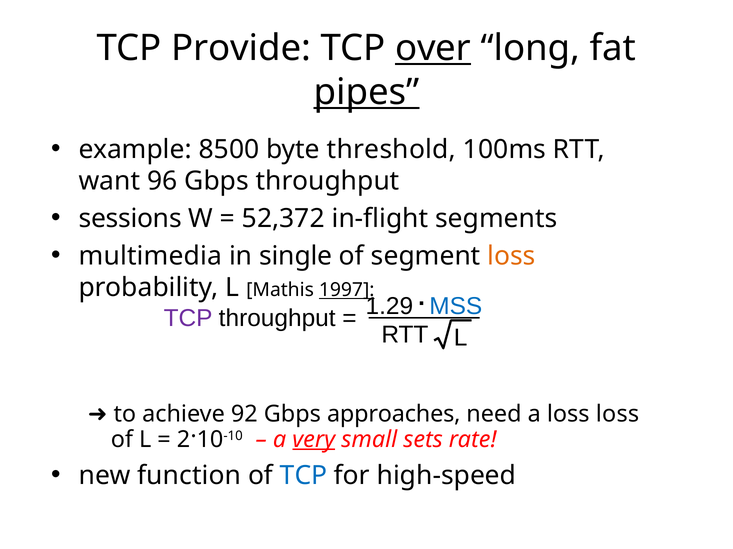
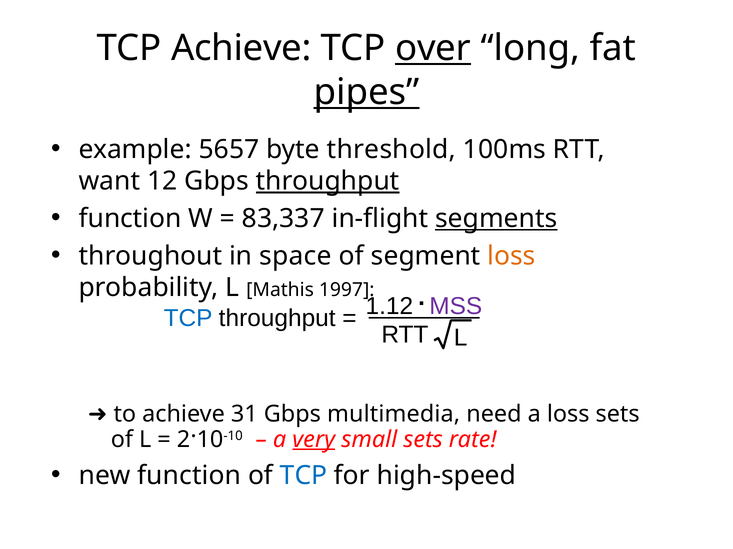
TCP Provide: Provide -> Achieve
8500: 8500 -> 5657
96: 96 -> 12
throughput at (328, 181) underline: none -> present
sessions at (130, 219): sessions -> function
52,372: 52,372 -> 83,337
segments underline: none -> present
multimedia: multimedia -> throughout
single: single -> space
1997 underline: present -> none
1.29: 1.29 -> 1.12
MSS colour: blue -> purple
TCP at (188, 319) colour: purple -> blue
92: 92 -> 31
approaches: approaches -> multimedia
loss loss: loss -> sets
